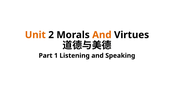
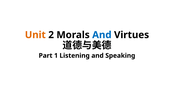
And at (102, 35) colour: orange -> blue
